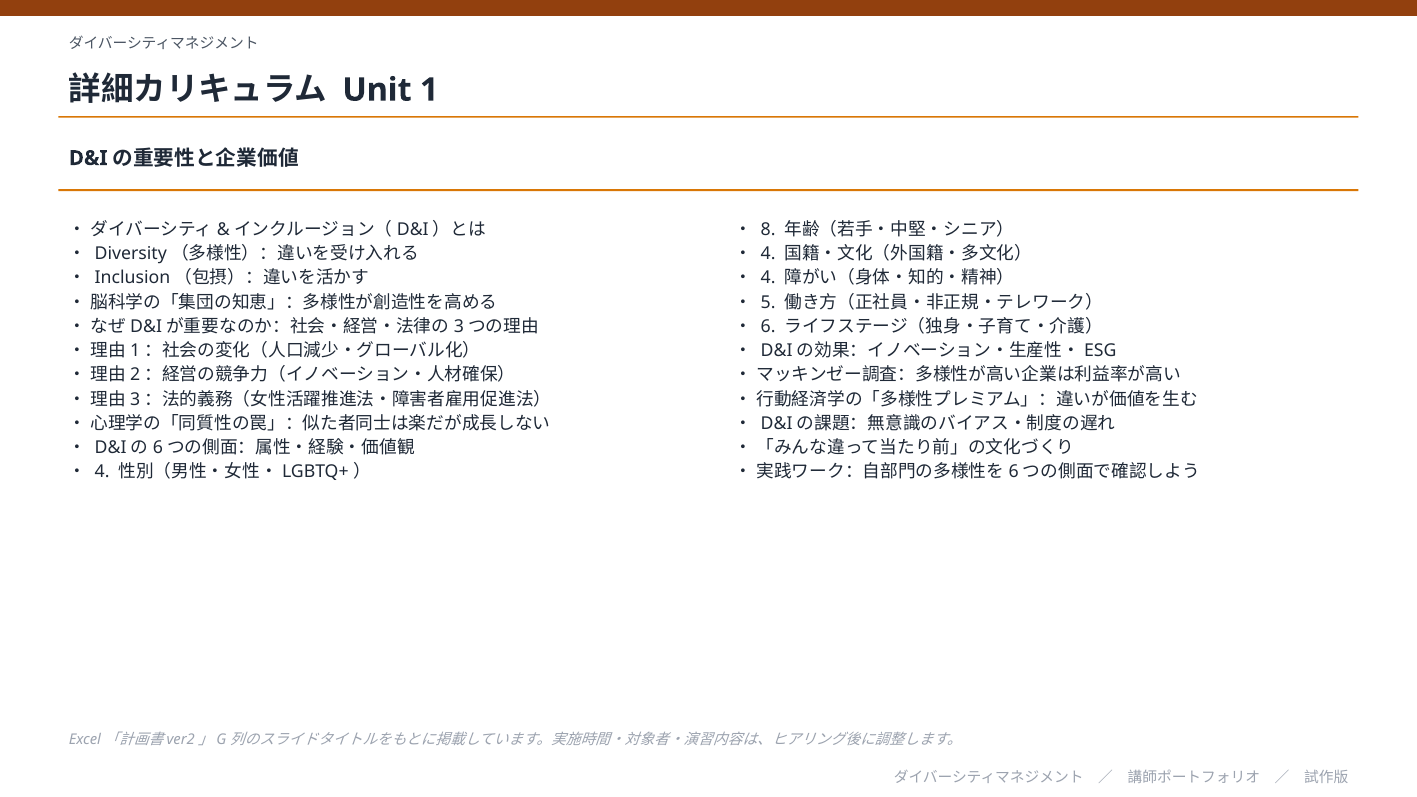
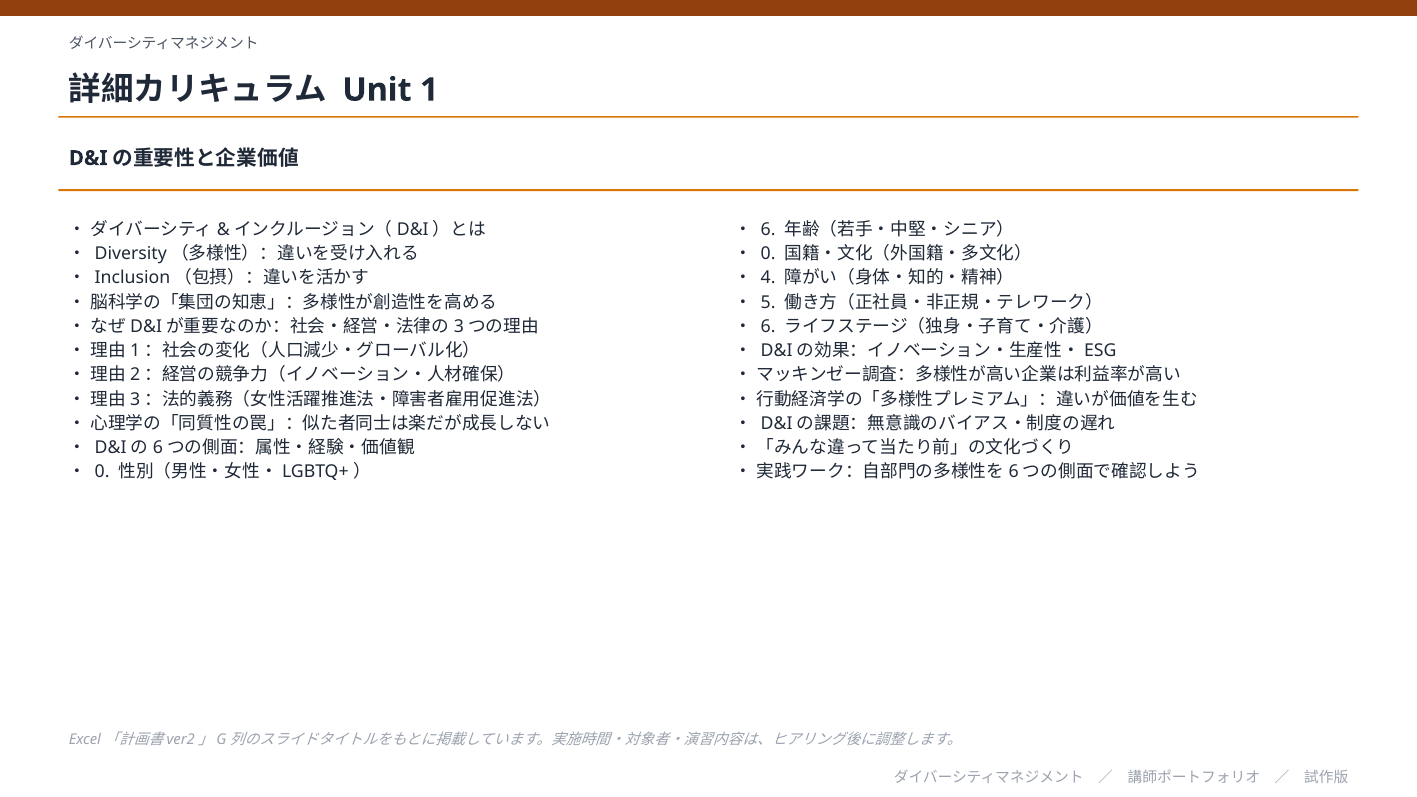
8 at (768, 230): 8 -> 6
4 at (768, 254): 4 -> 0
4 at (102, 472): 4 -> 0
